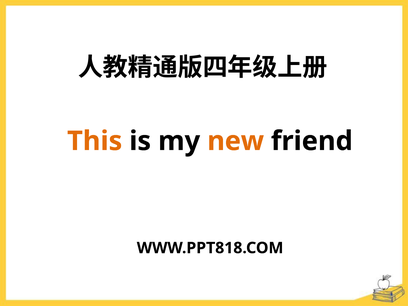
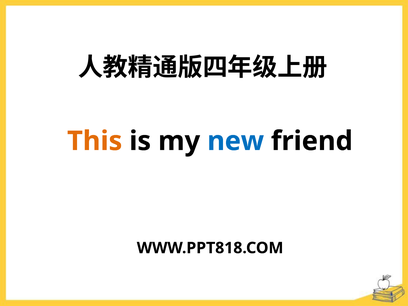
new colour: orange -> blue
